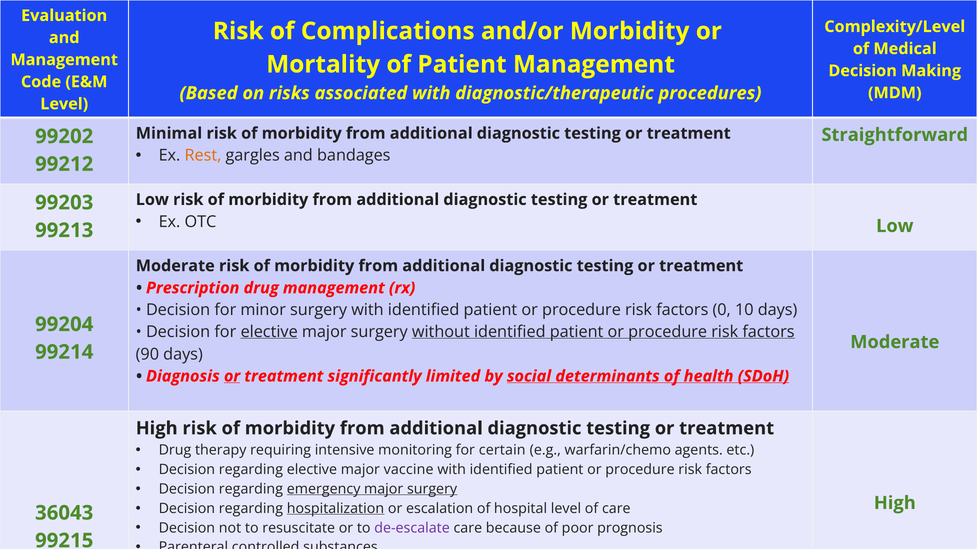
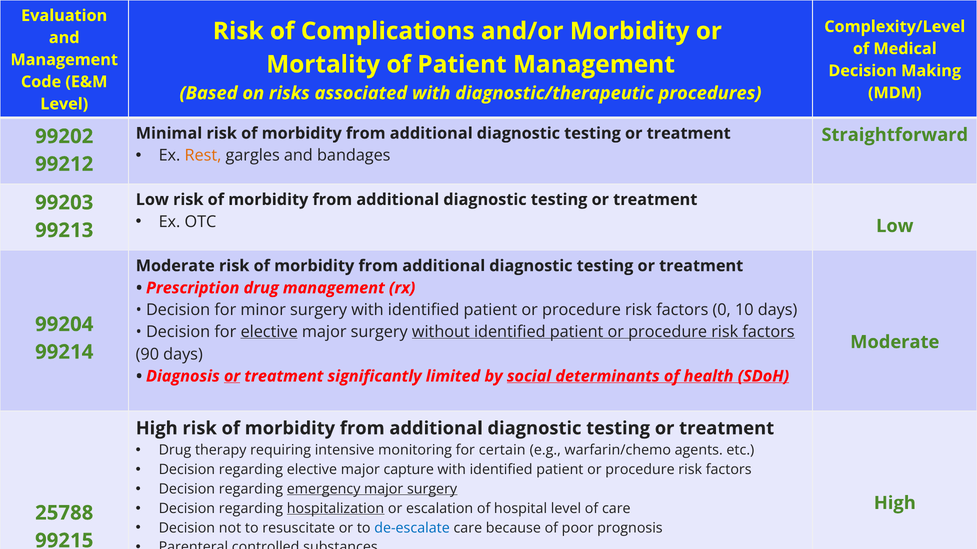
vaccine: vaccine -> capture
36043: 36043 -> 25788
de-escalate colour: purple -> blue
